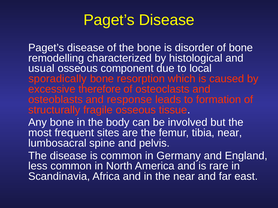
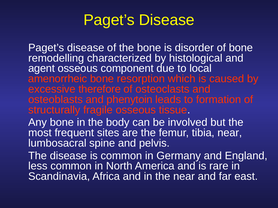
usual: usual -> agent
sporadically: sporadically -> amenorrheic
response: response -> phenytoin
